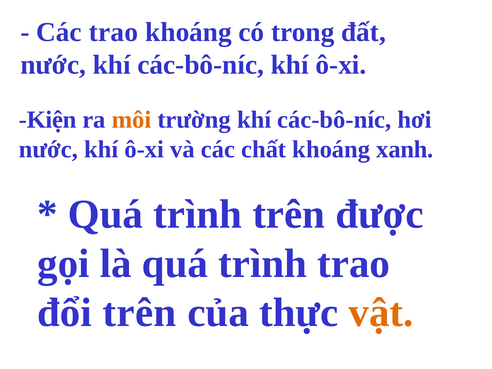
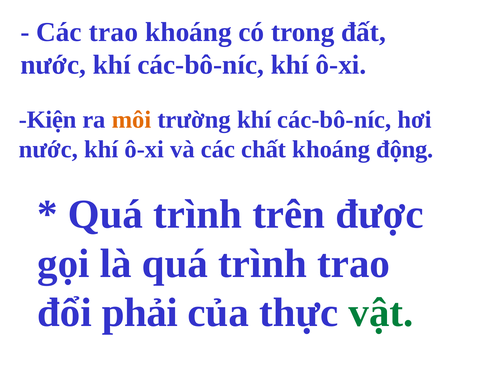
xanh: xanh -> động
đổi trên: trên -> phải
vật colour: orange -> green
